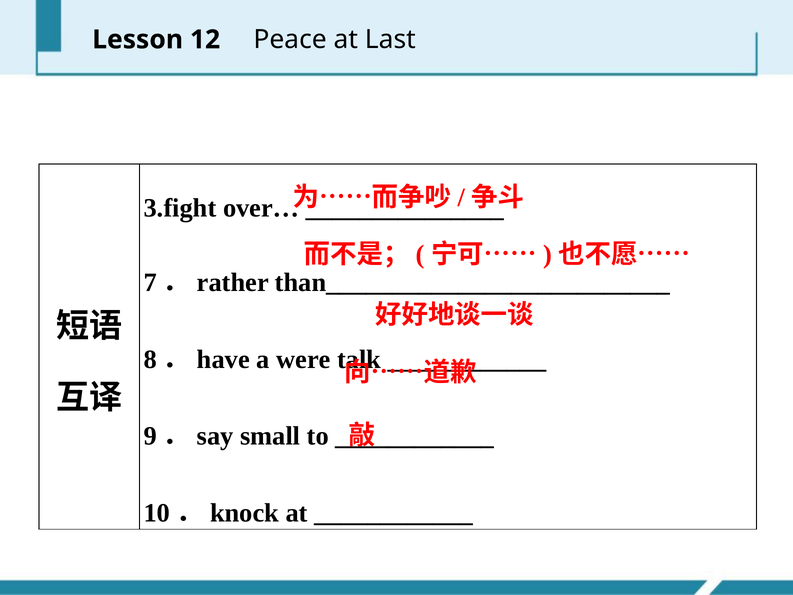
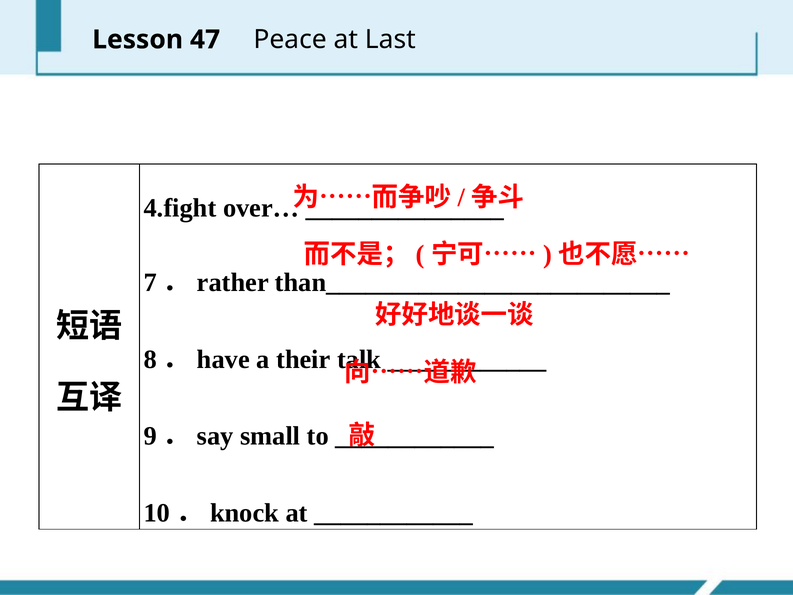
12: 12 -> 47
3.fight: 3.fight -> 4.fight
were: were -> their
